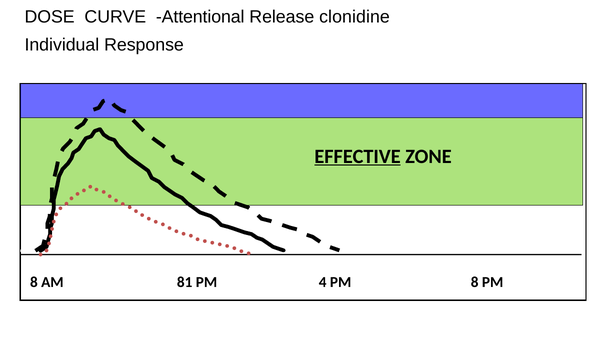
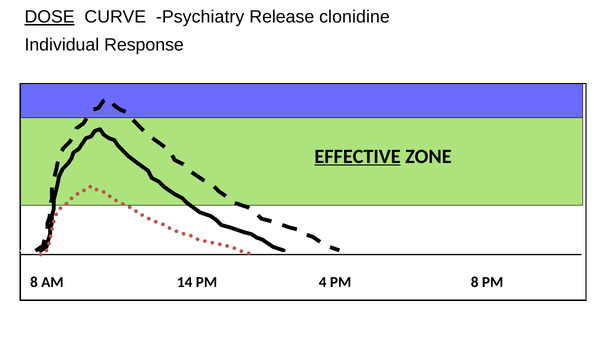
DOSE underline: none -> present
Attentional: Attentional -> Psychiatry
81: 81 -> 14
